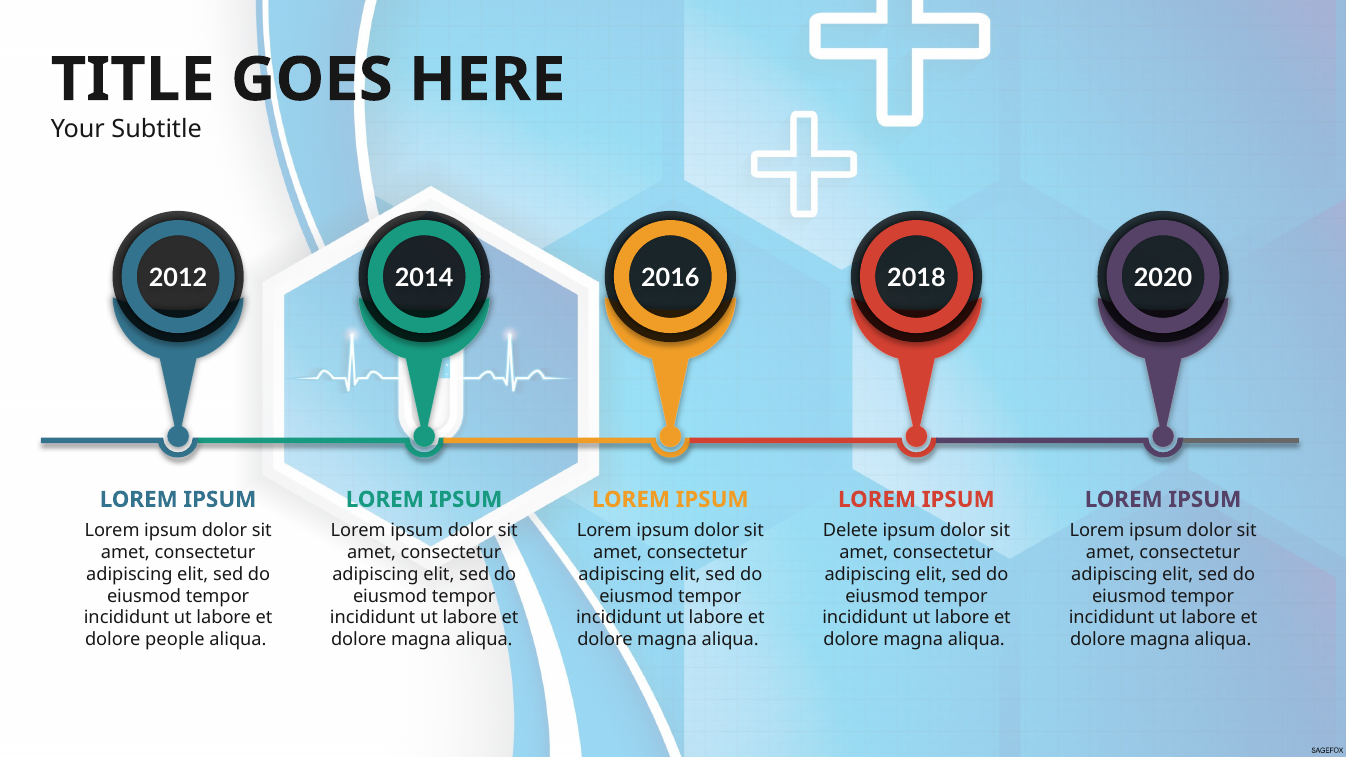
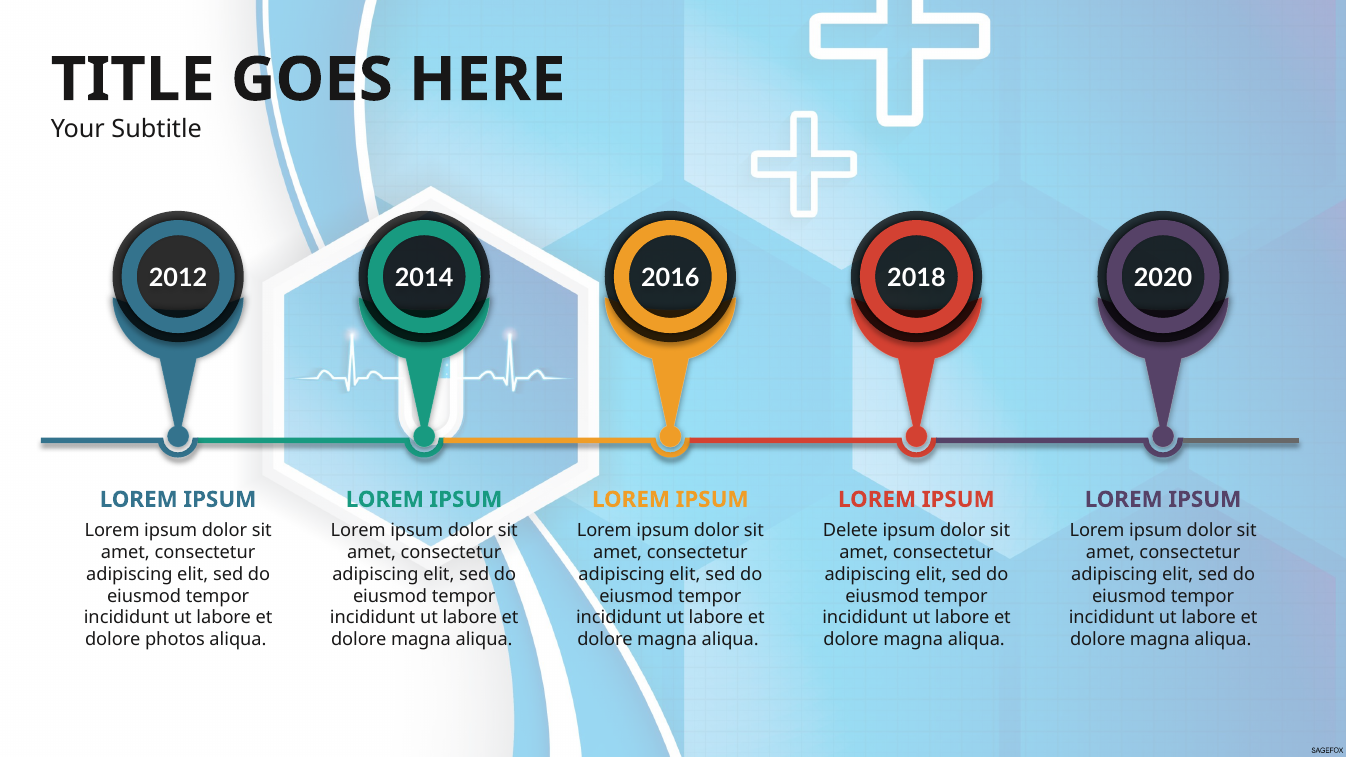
people: people -> photos
